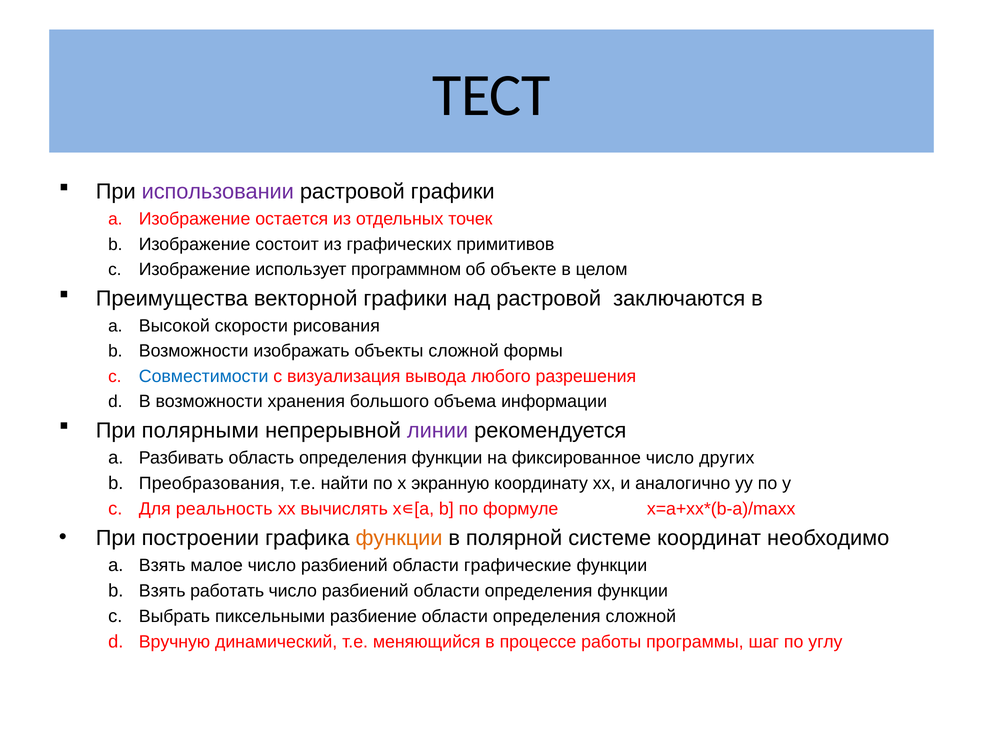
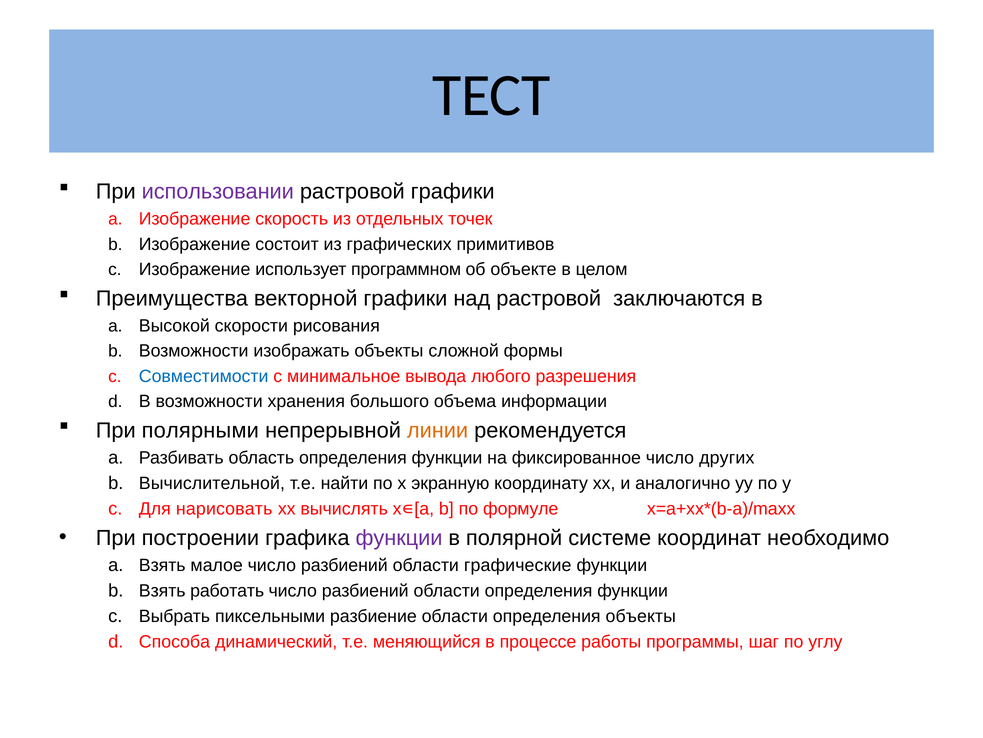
остается: остается -> скорость
визуализация: визуализация -> минимальное
линии colour: purple -> orange
Преобразования: Преобразования -> Вычислительной
реальность: реальность -> нарисовать
функции at (399, 537) colour: orange -> purple
определения сложной: сложной -> объекты
Вручную: Вручную -> Способа
